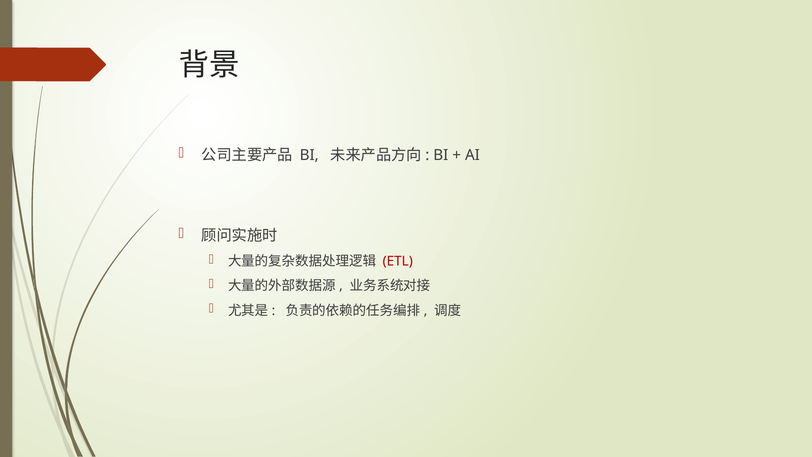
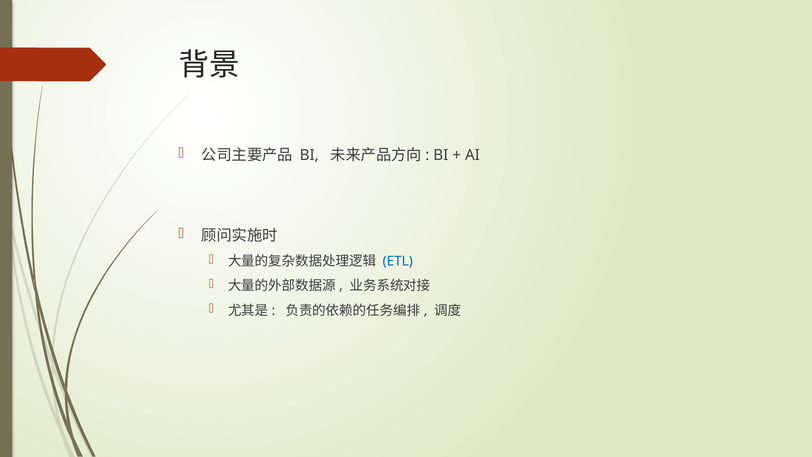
ETL colour: red -> blue
